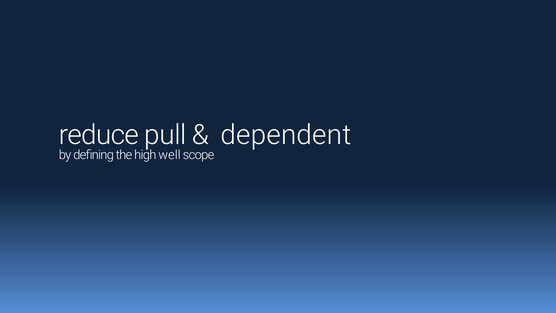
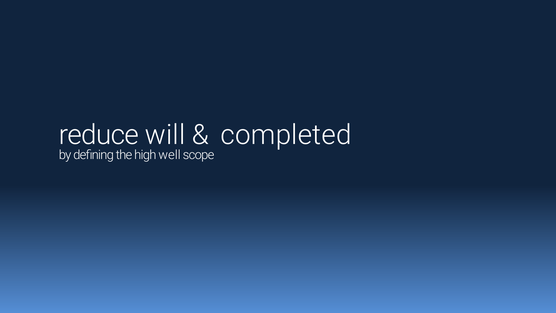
pull: pull -> will
dependent: dependent -> completed
